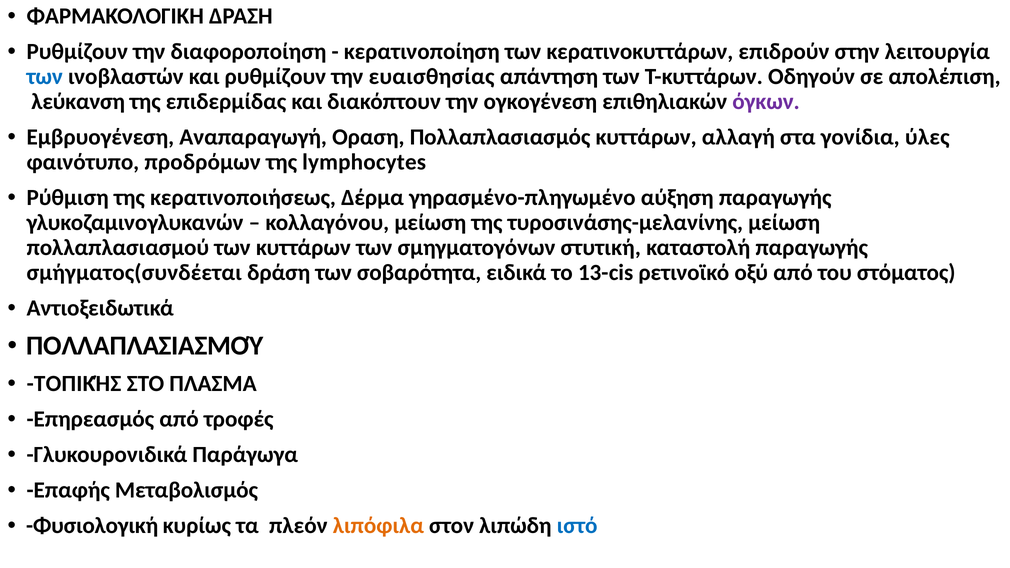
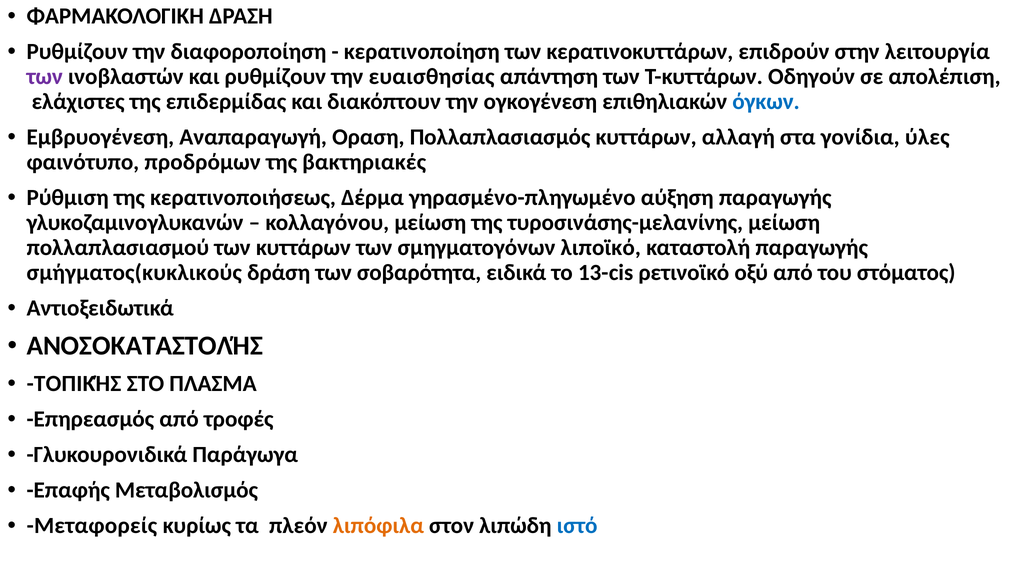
των at (45, 77) colour: blue -> purple
λεύκανση: λεύκανση -> ελάχιστες
όγκων colour: purple -> blue
lymphocytes: lymphocytes -> βακτηριακές
στυτική: στυτική -> λιποϊκό
σμήγματος(συνδέεται: σμήγματος(συνδέεται -> σμήγματος(κυκλικούς
ΠΟΛΛΑΠΛΑΣΙΑΣΜΟΎ at (145, 346): ΠΟΛΛΑΠΛΑΣΙΑΣΜΟΎ -> ΑΝΟΣΟΚΑΤΑΣΤΟΛΉΣ
Φυσιολογική: Φυσιολογική -> Μεταφορείς
